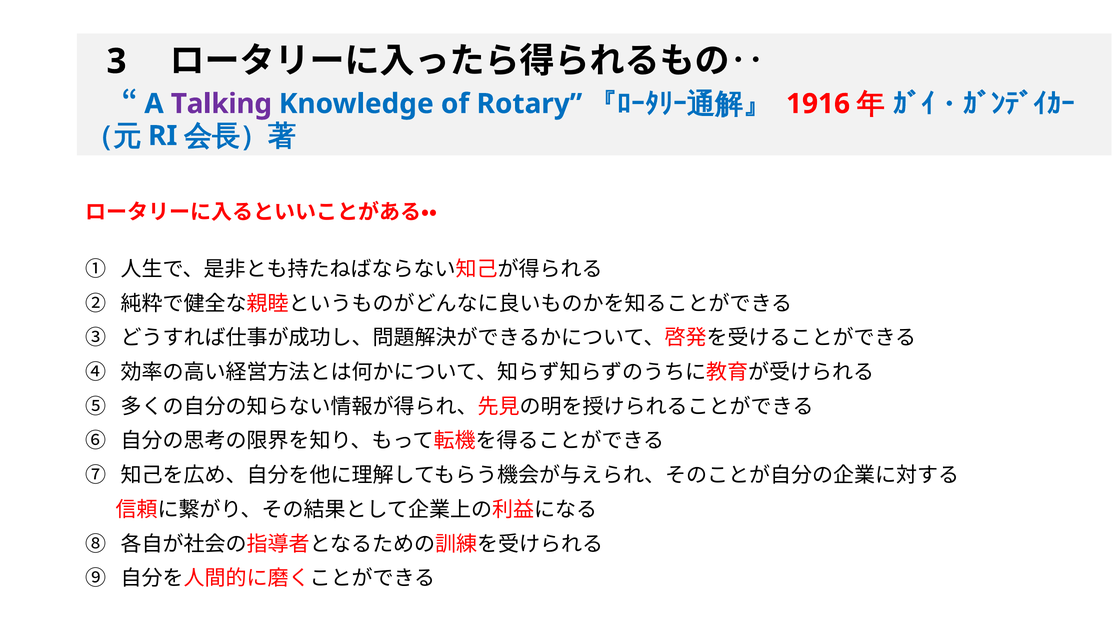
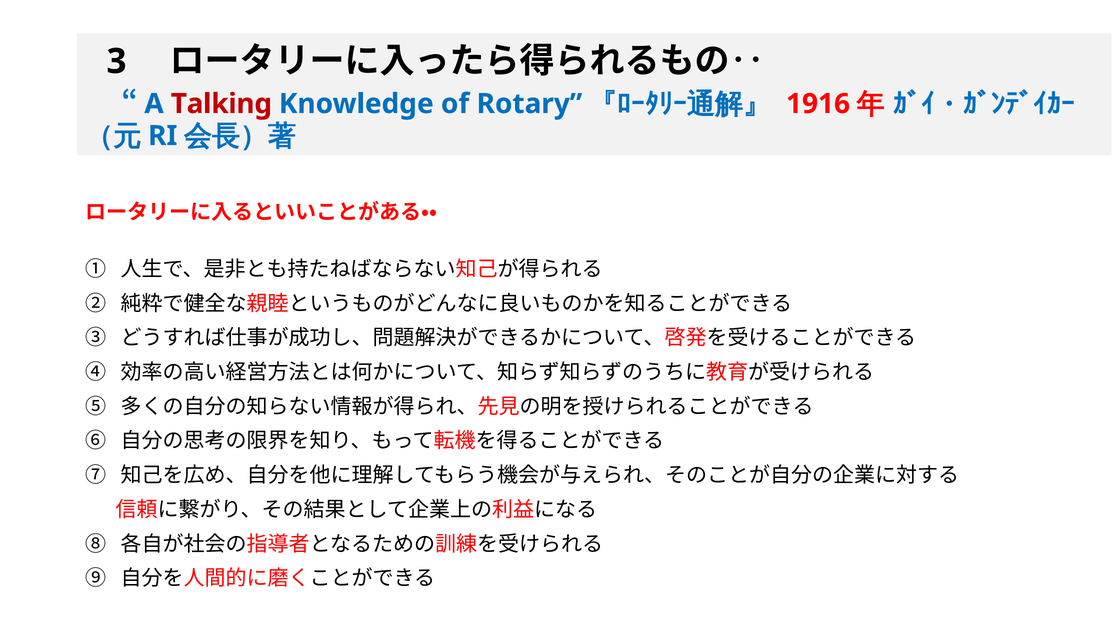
Talking colour: purple -> red
